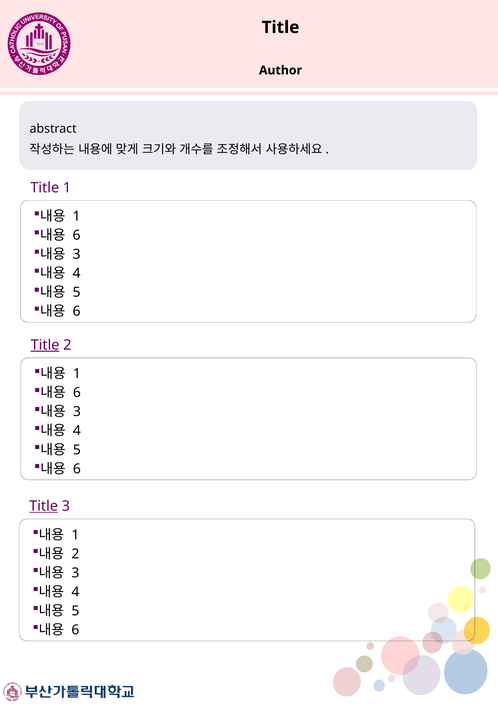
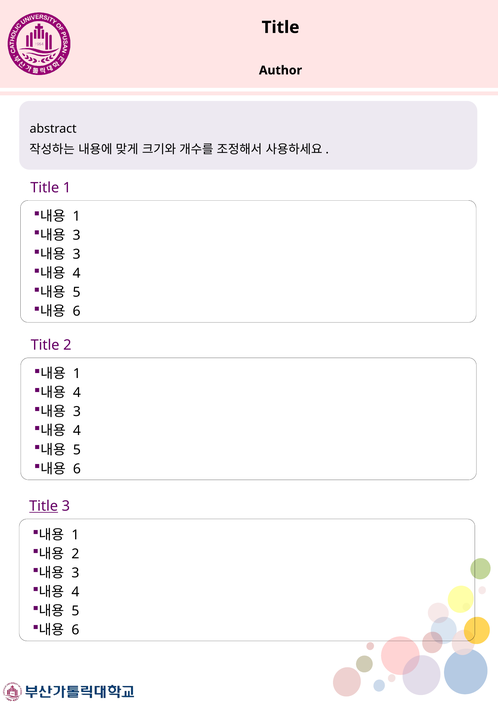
6 at (77, 235): 6 -> 3
Title at (45, 345) underline: present -> none
6 at (77, 393): 6 -> 4
